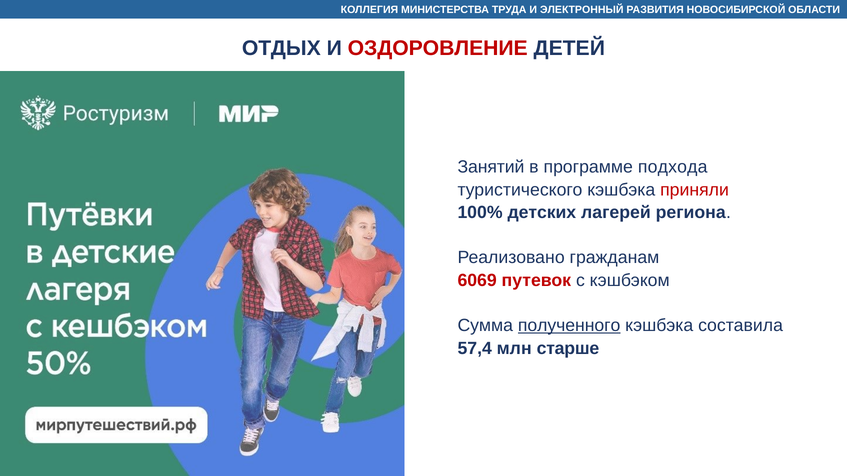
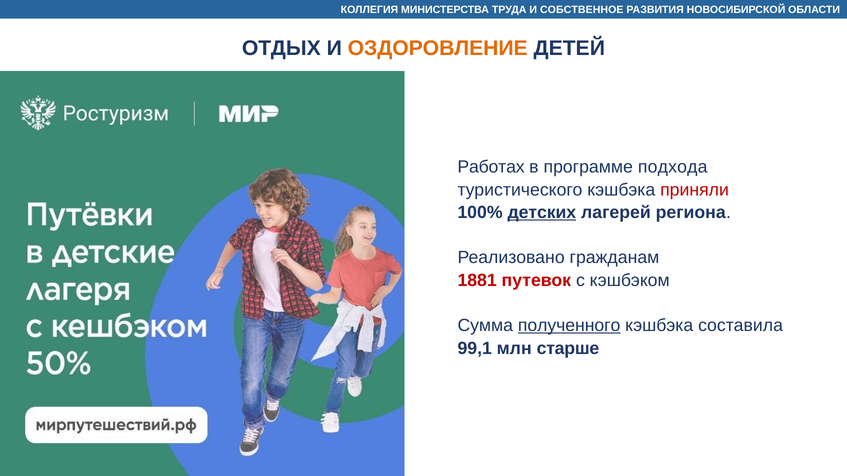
ЭЛЕКТРОННЫЙ: ЭЛЕКТРОННЫЙ -> СОБСТВЕННОЕ
ОЗДОРОВЛЕНИЕ colour: red -> orange
Занятий: Занятий -> Работах
детских underline: none -> present
6069: 6069 -> 1881
57,4: 57,4 -> 99,1
